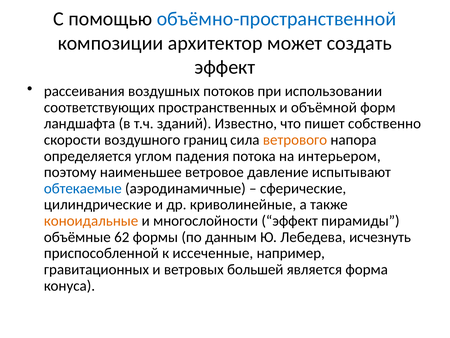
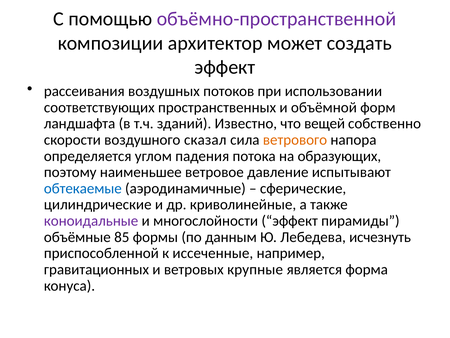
объёмно-пространственной colour: blue -> purple
пишет: пишет -> вещей
границ: границ -> сказал
интерьером: интерьером -> образующих
коноидальные colour: orange -> purple
62: 62 -> 85
большей: большей -> крупные
